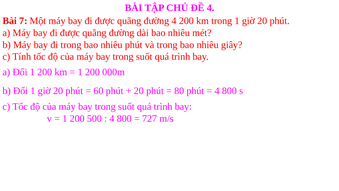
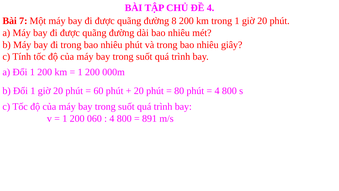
đường 4: 4 -> 8
500: 500 -> 060
727: 727 -> 891
